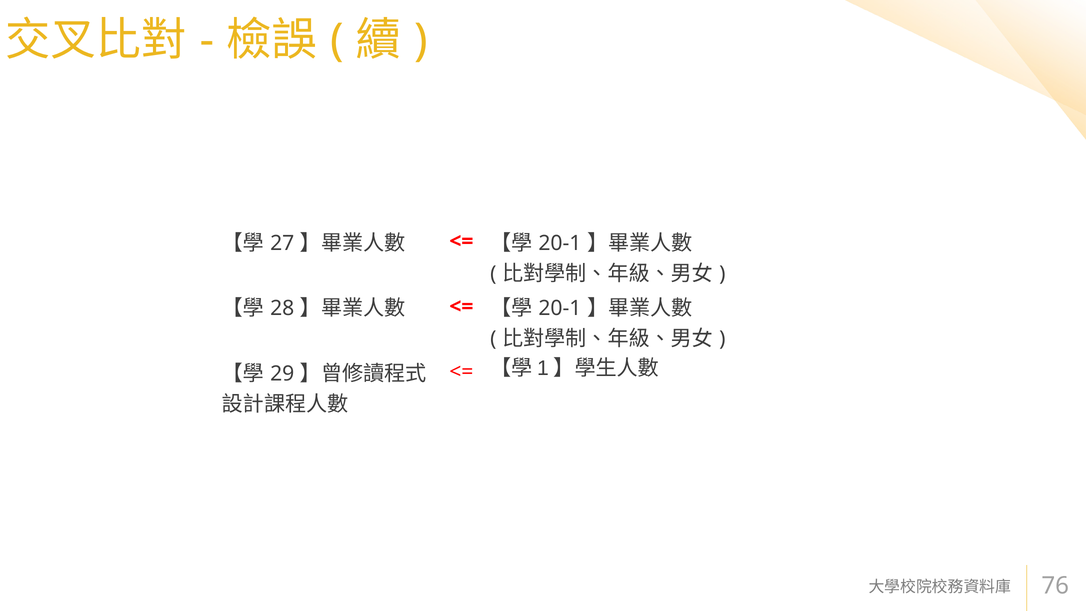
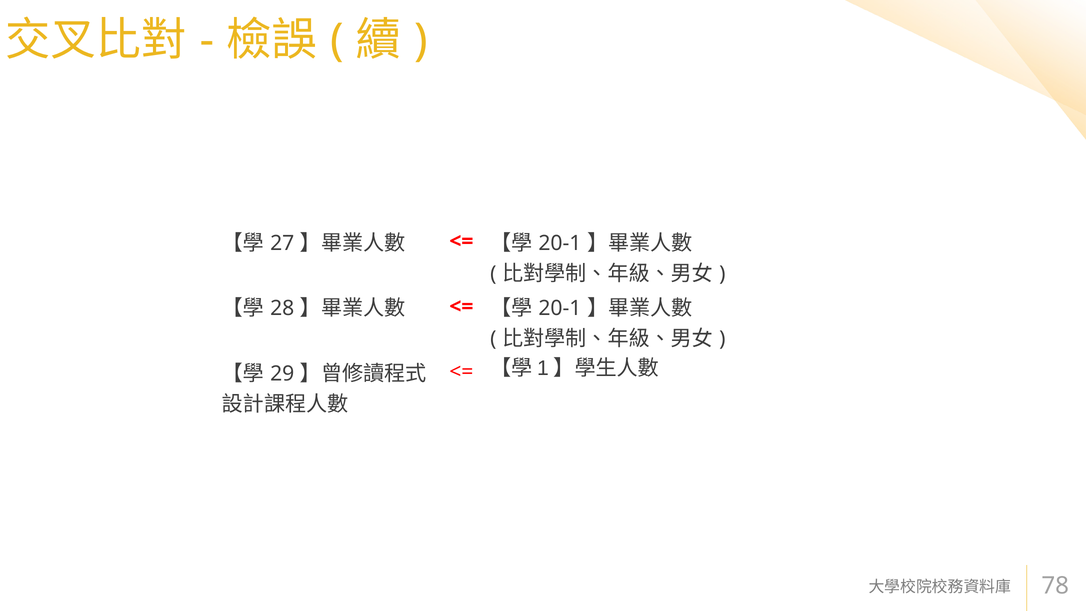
76: 76 -> 78
